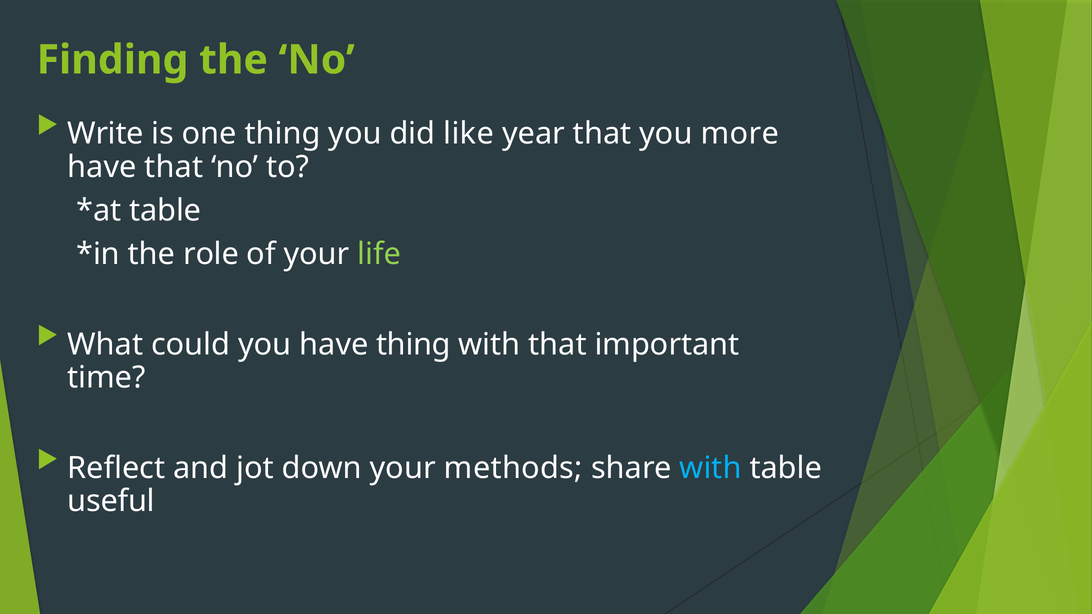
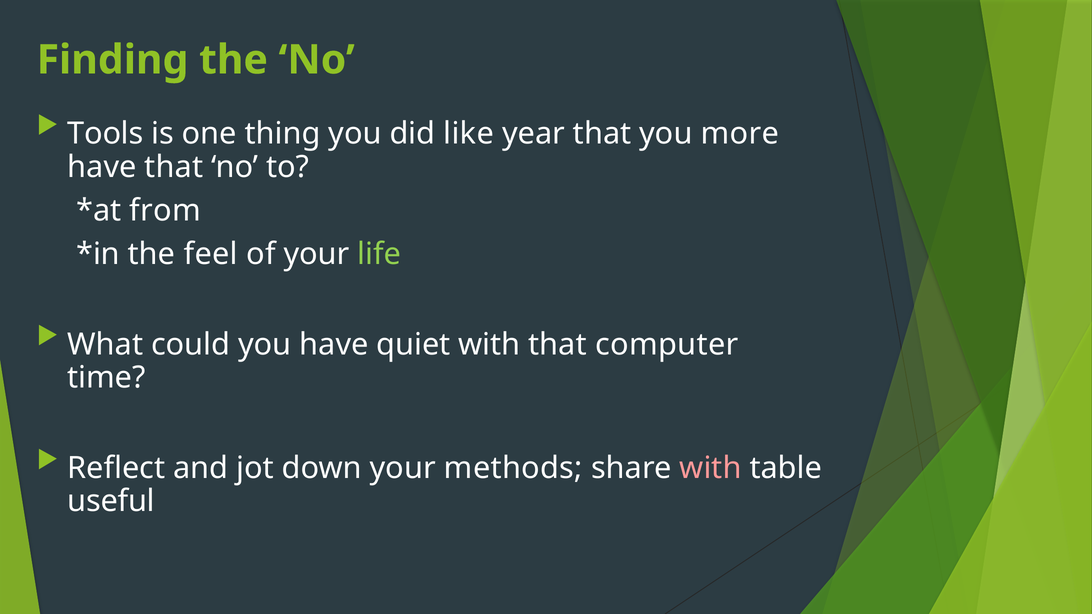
Write: Write -> Tools
table at (165, 211): table -> from
role: role -> feel
have thing: thing -> quiet
important: important -> computer
with at (710, 468) colour: light blue -> pink
